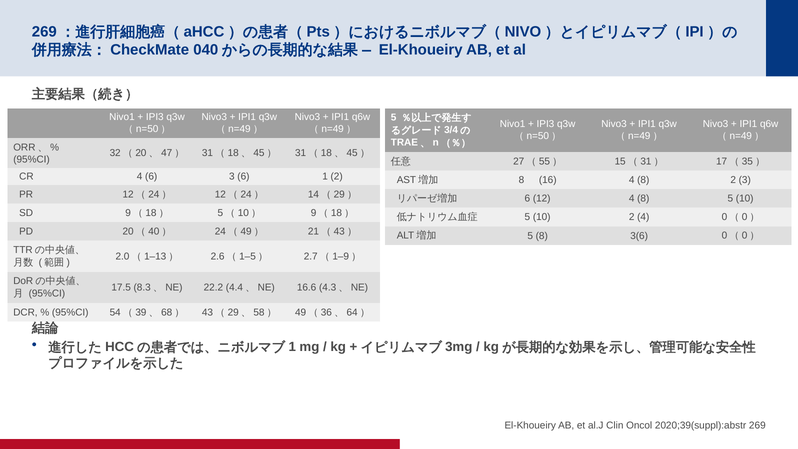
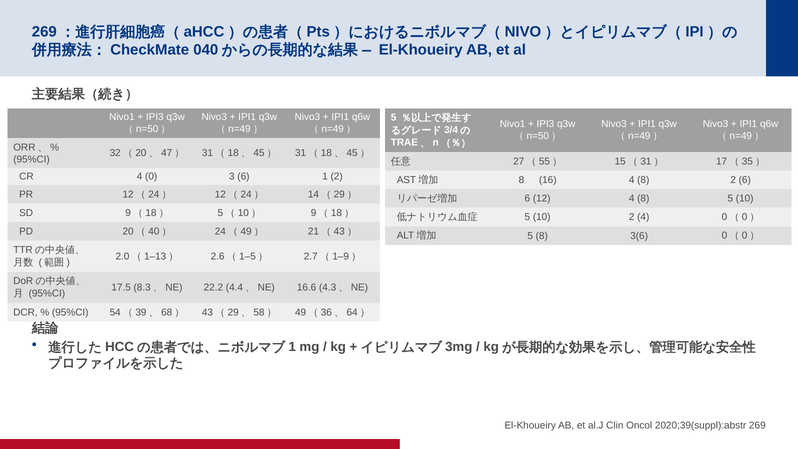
4 6: 6 -> 0
2 3: 3 -> 6
